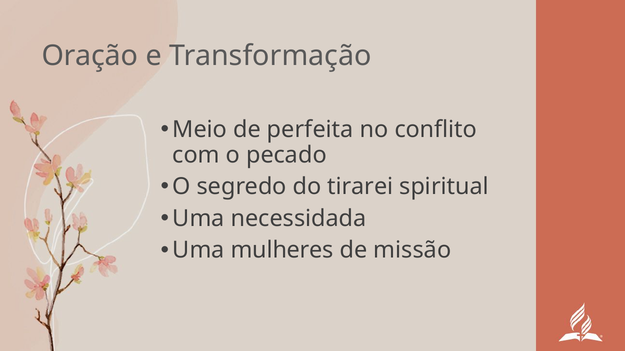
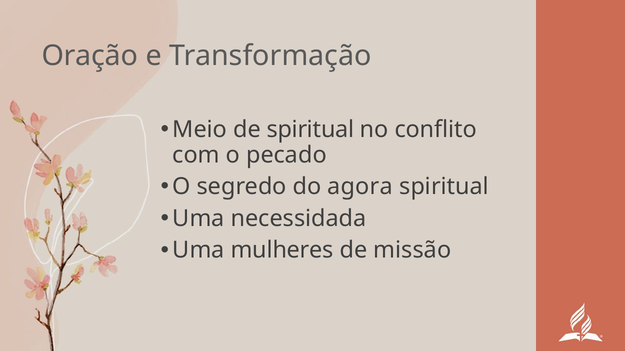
de perfeita: perfeita -> spiritual
tirarei: tirarei -> agora
